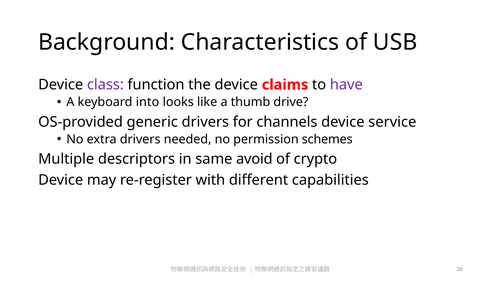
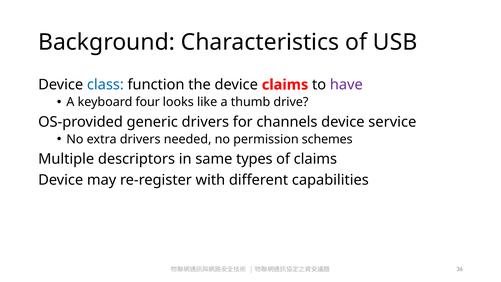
class colour: purple -> blue
into: into -> four
avoid: avoid -> types
of crypto: crypto -> claims
